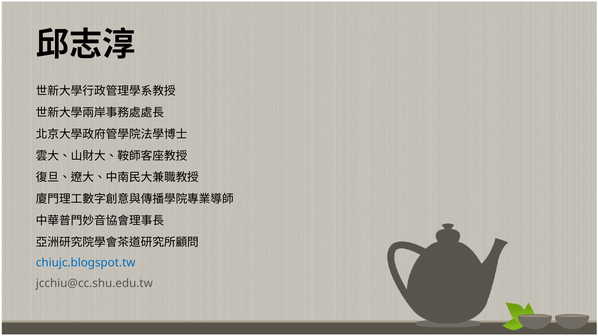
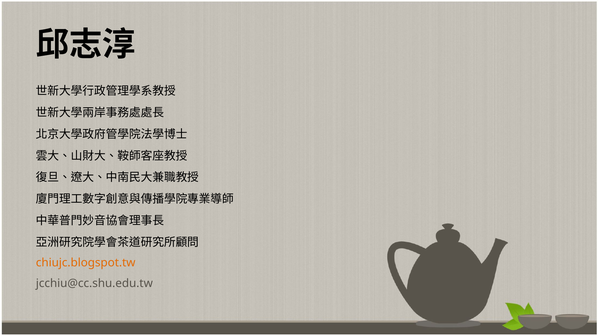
chiujc.blogspot.tw colour: blue -> orange
